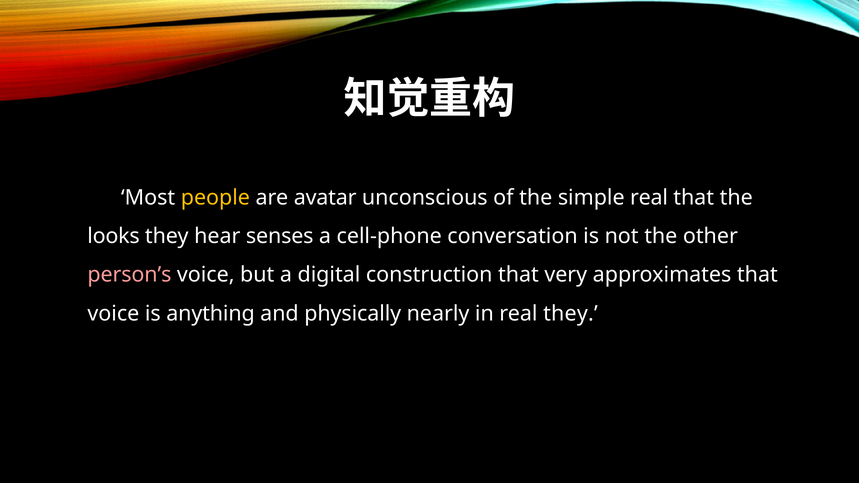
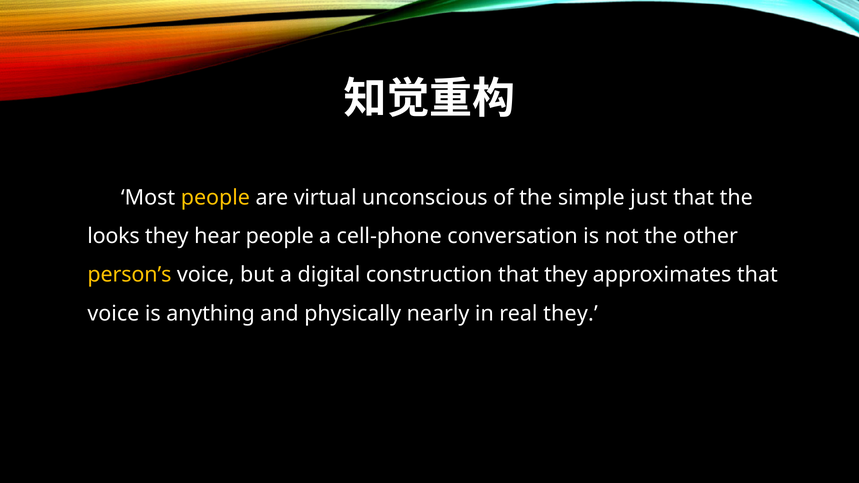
avatar: avatar -> virtual
simple real: real -> just
hear senses: senses -> people
person’s colour: pink -> yellow
that very: very -> they
